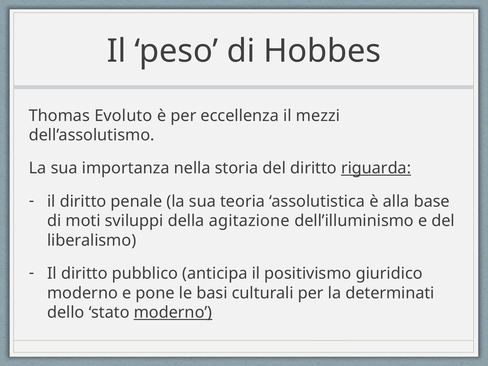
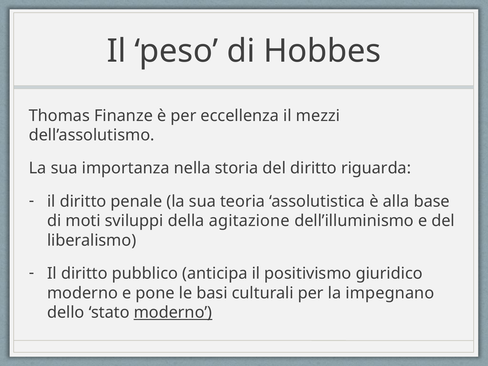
Evoluto: Evoluto -> Finanze
riguarda underline: present -> none
determinati: determinati -> impegnano
